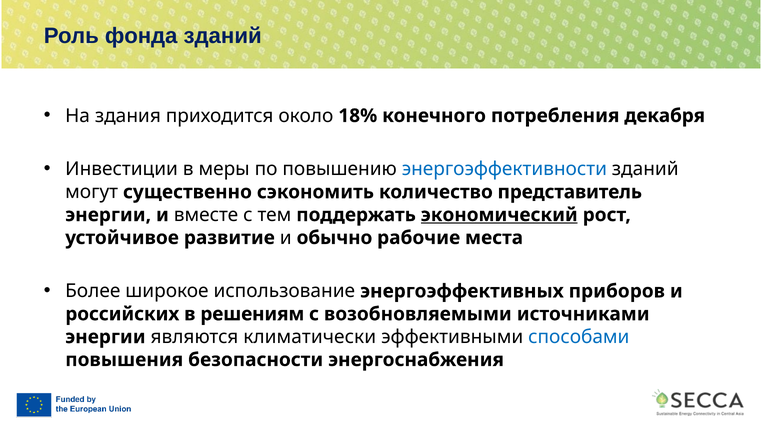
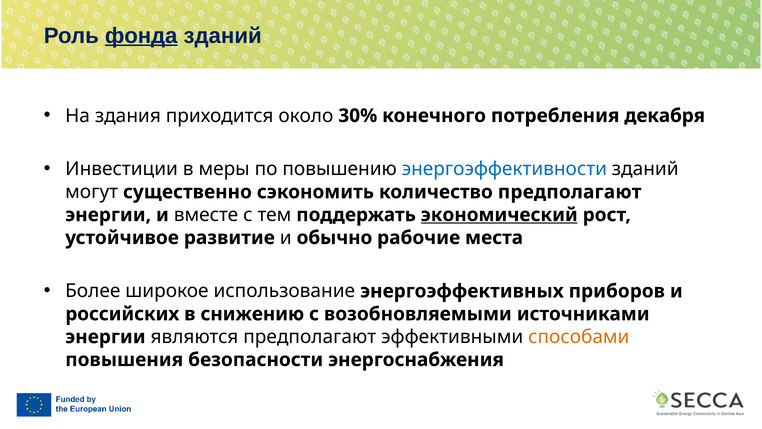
фонда underline: none -> present
18%: 18% -> 30%
количество представитель: представитель -> предполагают
решениям: решениям -> снижению
являются климатически: климатически -> предполагают
способами colour: blue -> orange
